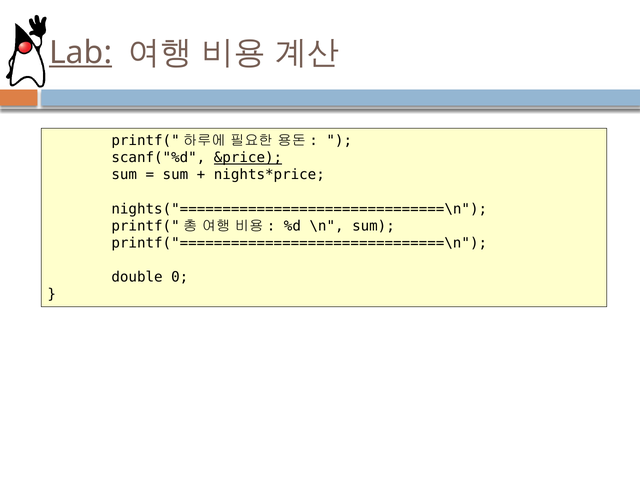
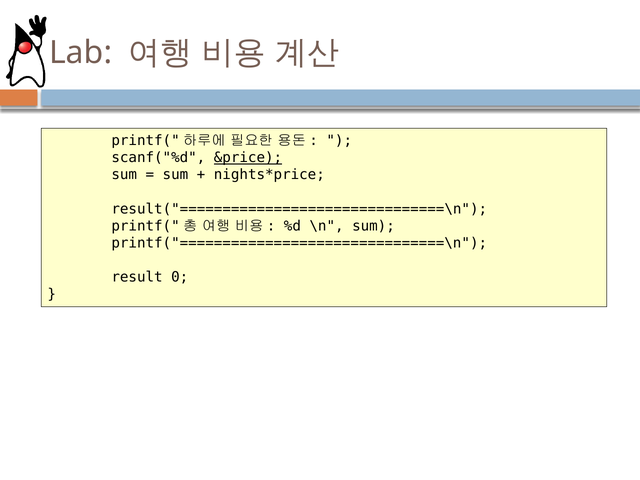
Lab underline: present -> none
nights("===============================\n: nights("===============================\n -> result("===============================\n
double: double -> result
